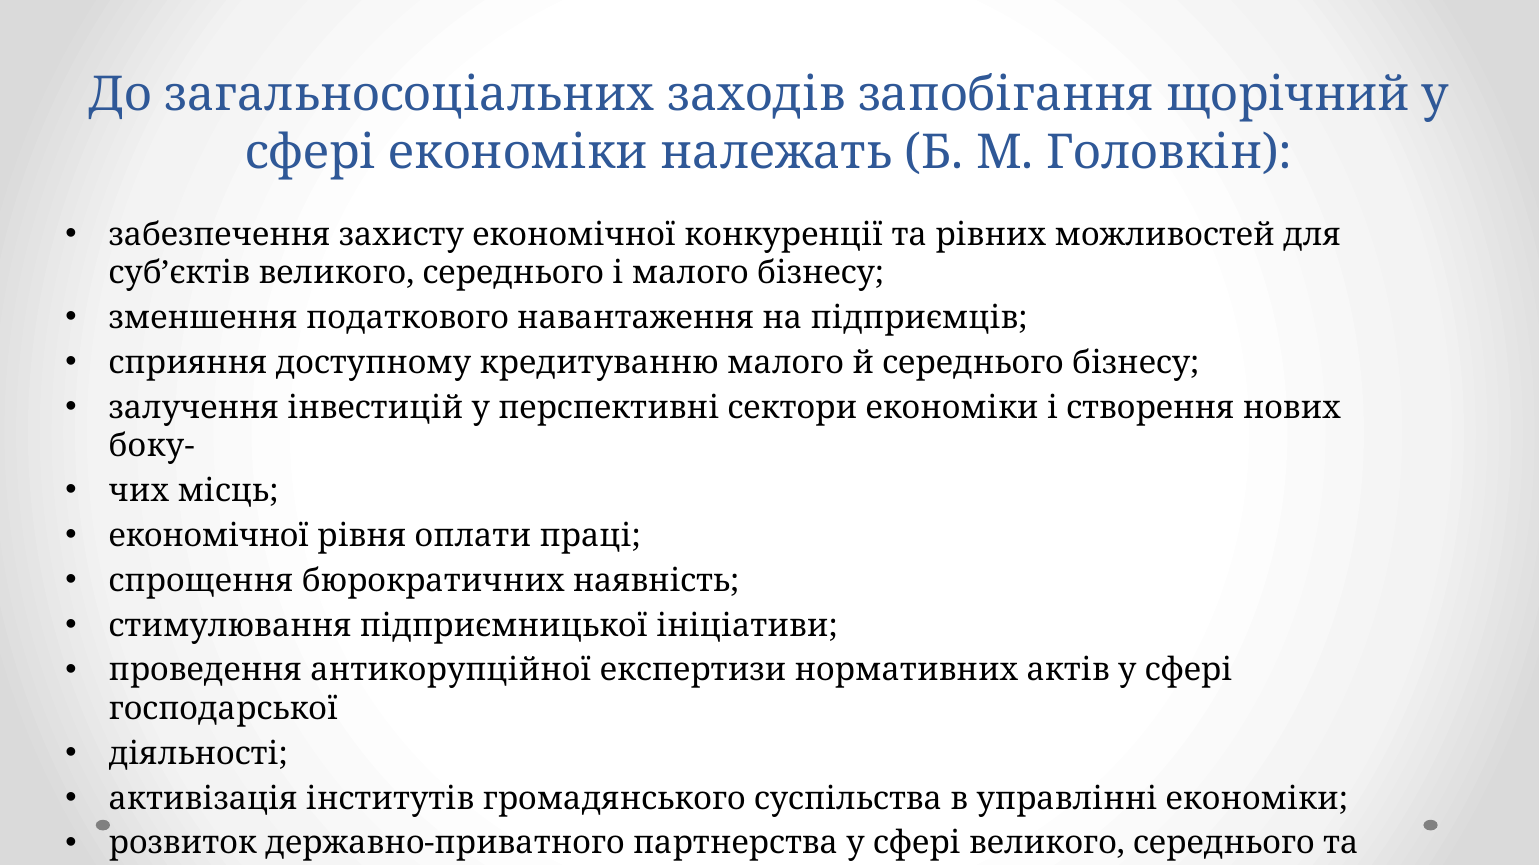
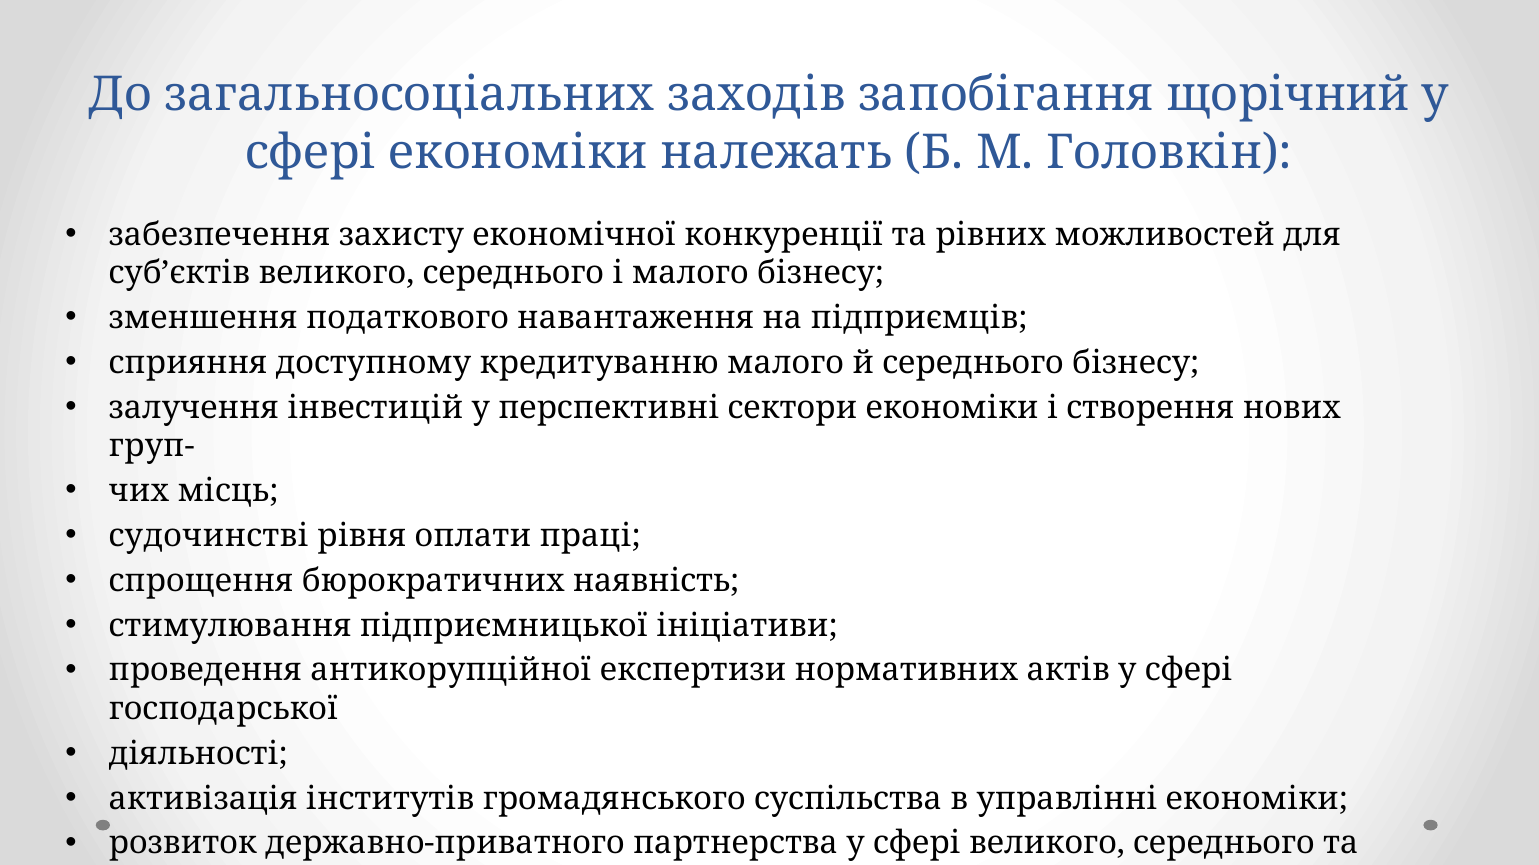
боку-: боку- -> груп-
економічної at (209, 536): економічної -> судочинстві
